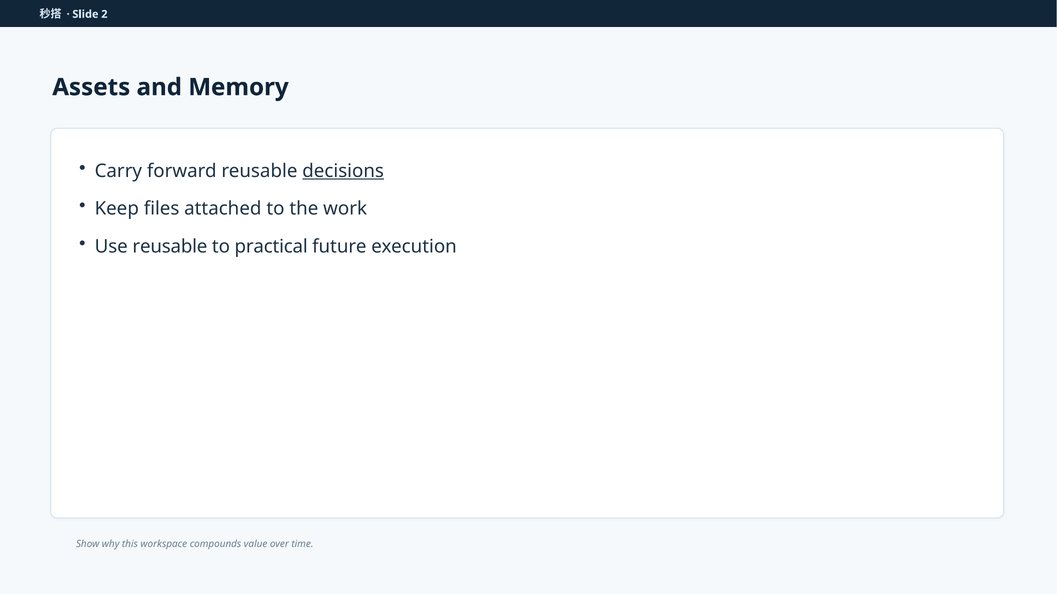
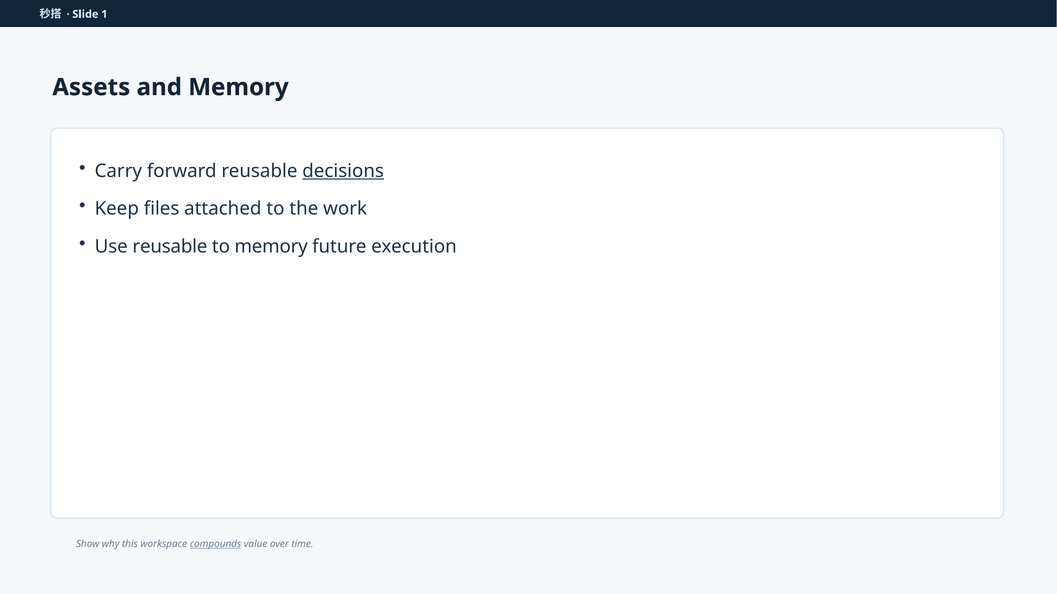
2: 2 -> 1
to practical: practical -> memory
compounds underline: none -> present
